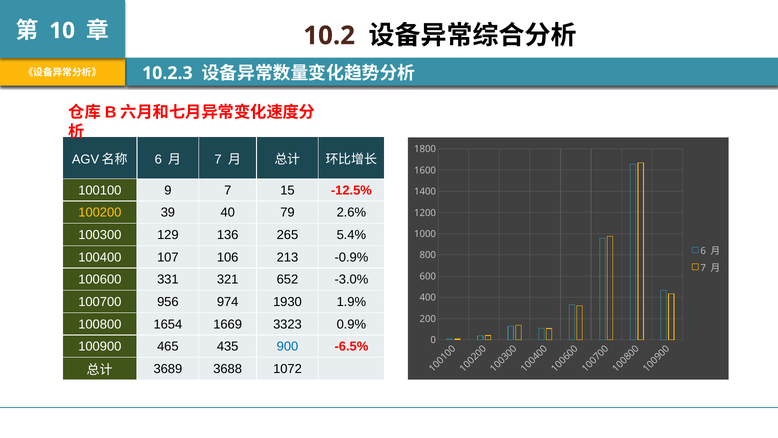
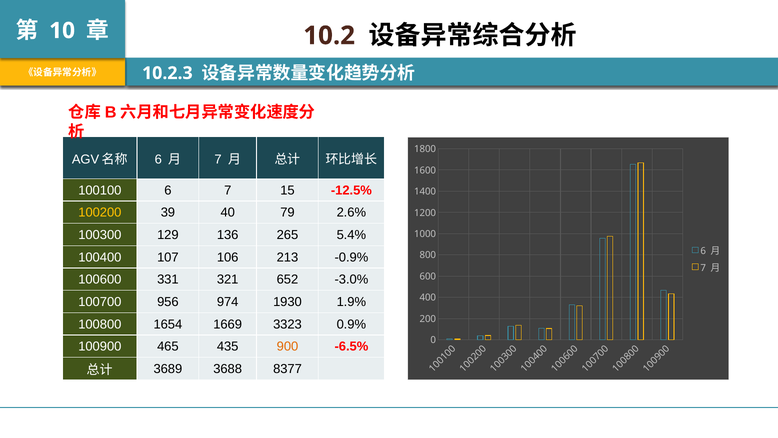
100100 9: 9 -> 6
900 colour: blue -> orange
1072: 1072 -> 8377
